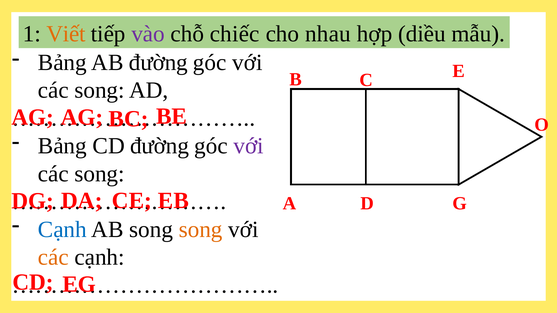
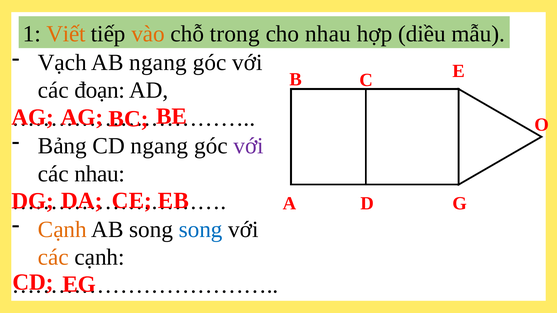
vào colour: purple -> orange
chiếc: chiếc -> trong
Bảng at (62, 63): Bảng -> Vạch
AB đường: đường -> ngang
song at (100, 90): song -> đoạn
CD đường: đường -> ngang
song at (100, 174): song -> nhau
Cạnh at (62, 230) colour: blue -> orange
song at (201, 230) colour: orange -> blue
